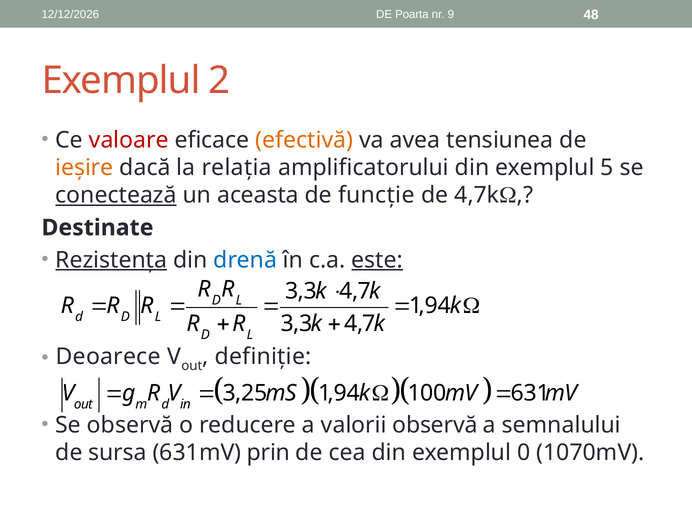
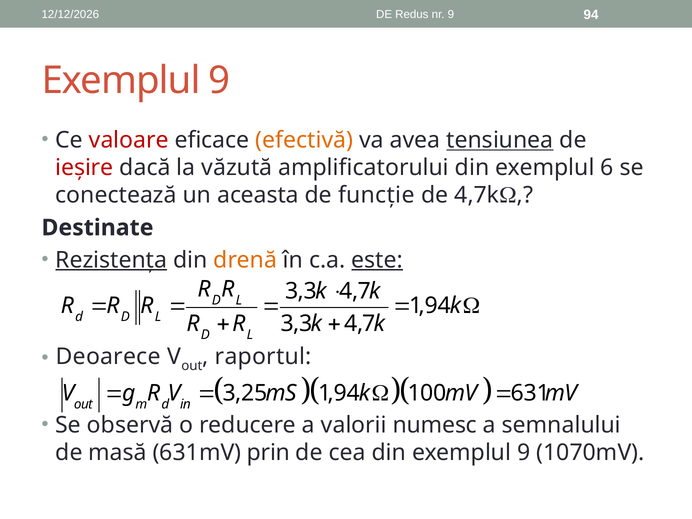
Poarta: Poarta -> Redus
48: 48 -> 94
2 at (219, 81): 2 -> 9
tensiunea underline: none -> present
ieșire colour: orange -> red
relația: relația -> văzută
5: 5 -> 6
conectează underline: present -> none
drenă colour: blue -> orange
definiție: definiție -> raportul
valorii observă: observă -> numesc
sursa: sursa -> masă
din exemplul 0: 0 -> 9
